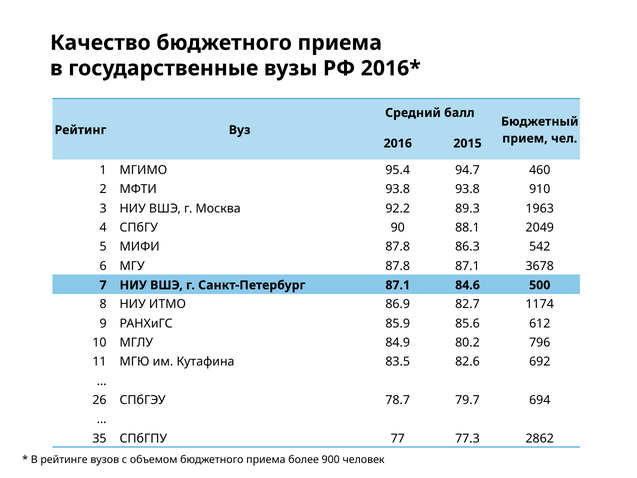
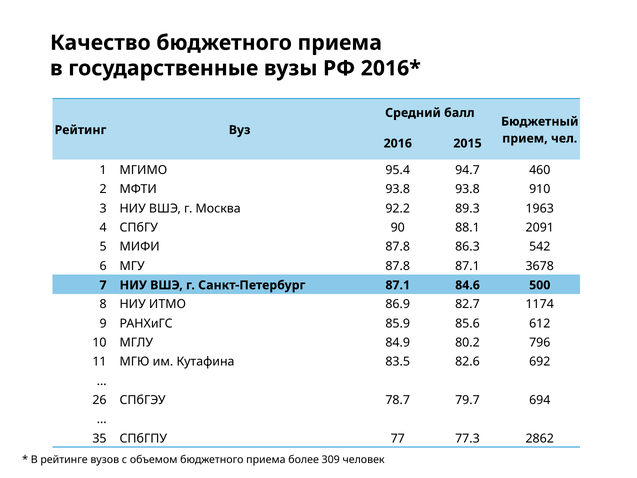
2049: 2049 -> 2091
900: 900 -> 309
